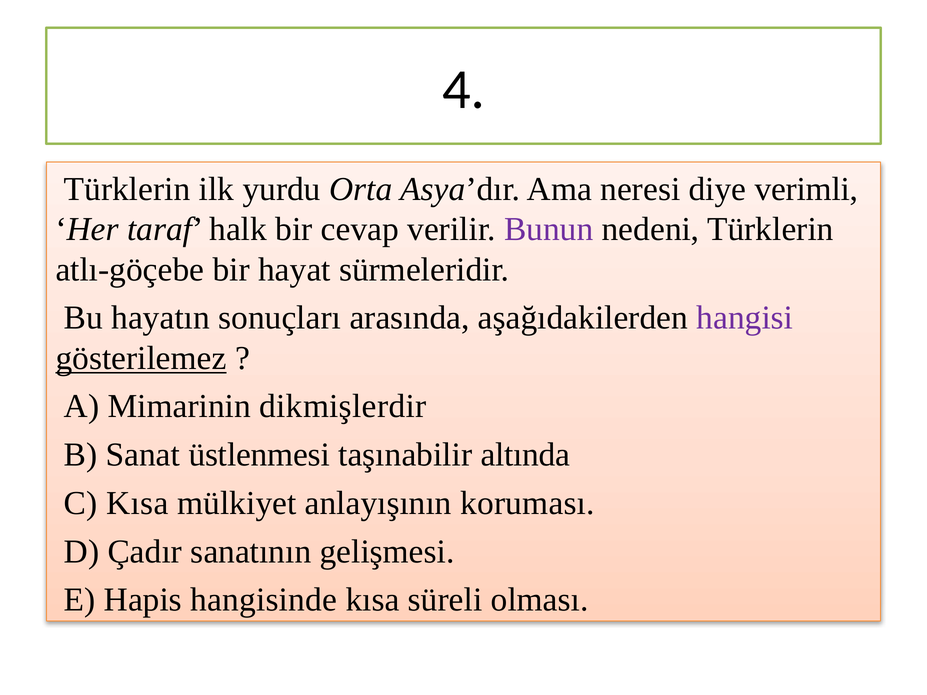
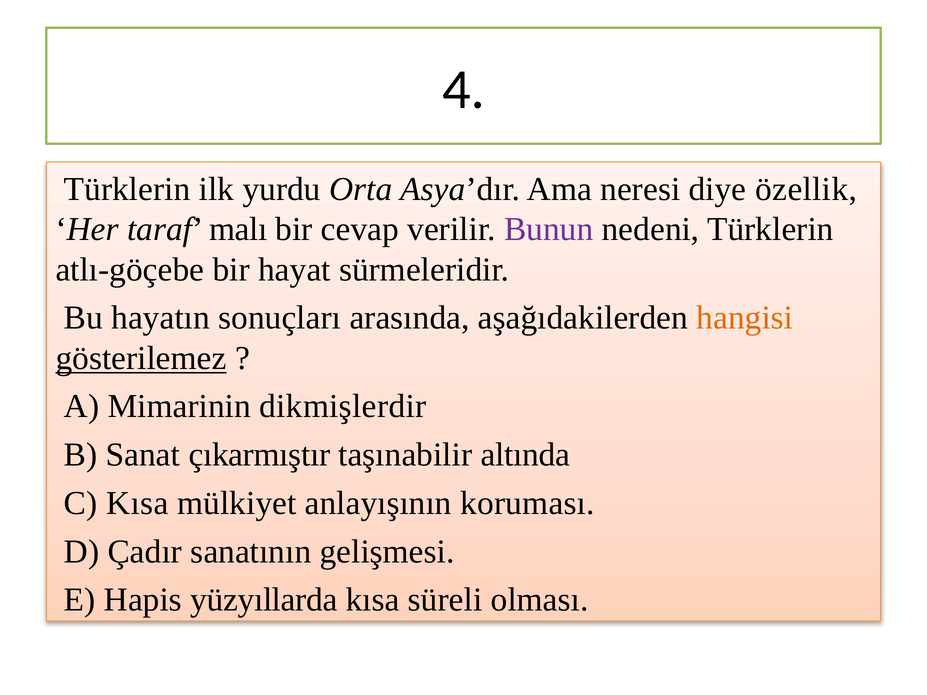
verimli: verimli -> özellik
halk: halk -> malı
hangisi colour: purple -> orange
üstlenmesi: üstlenmesi -> çıkarmıştır
hangisinde: hangisinde -> yüzyıllarda
